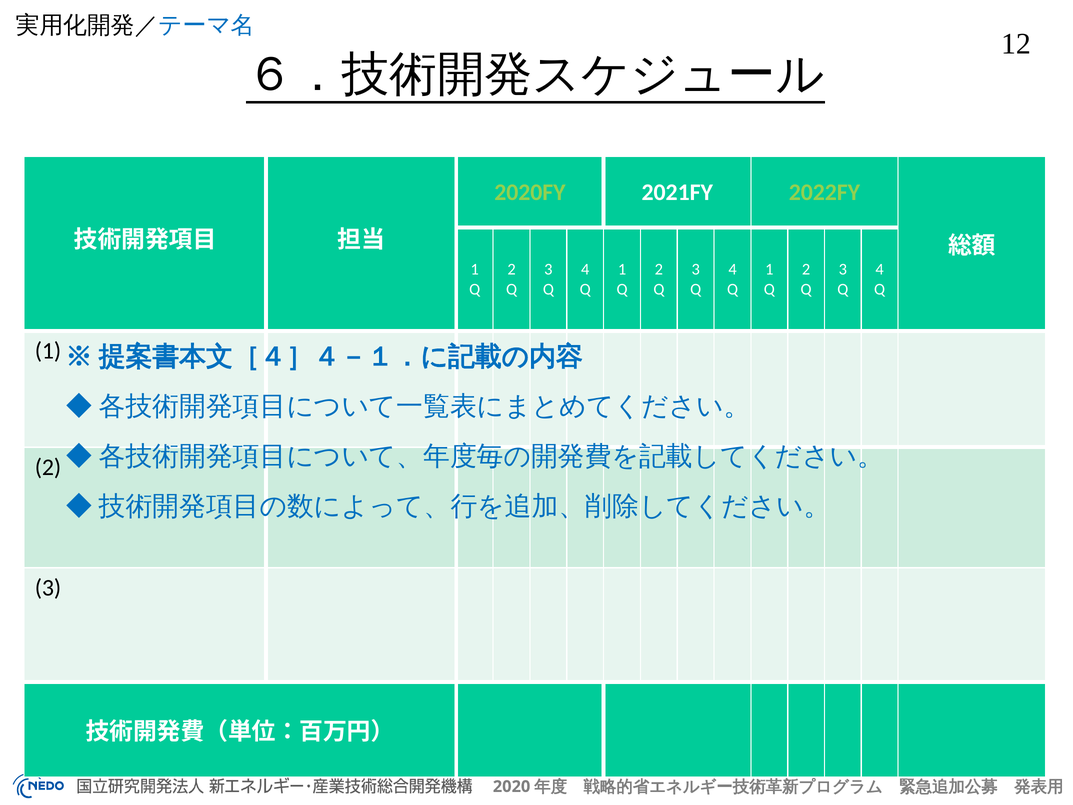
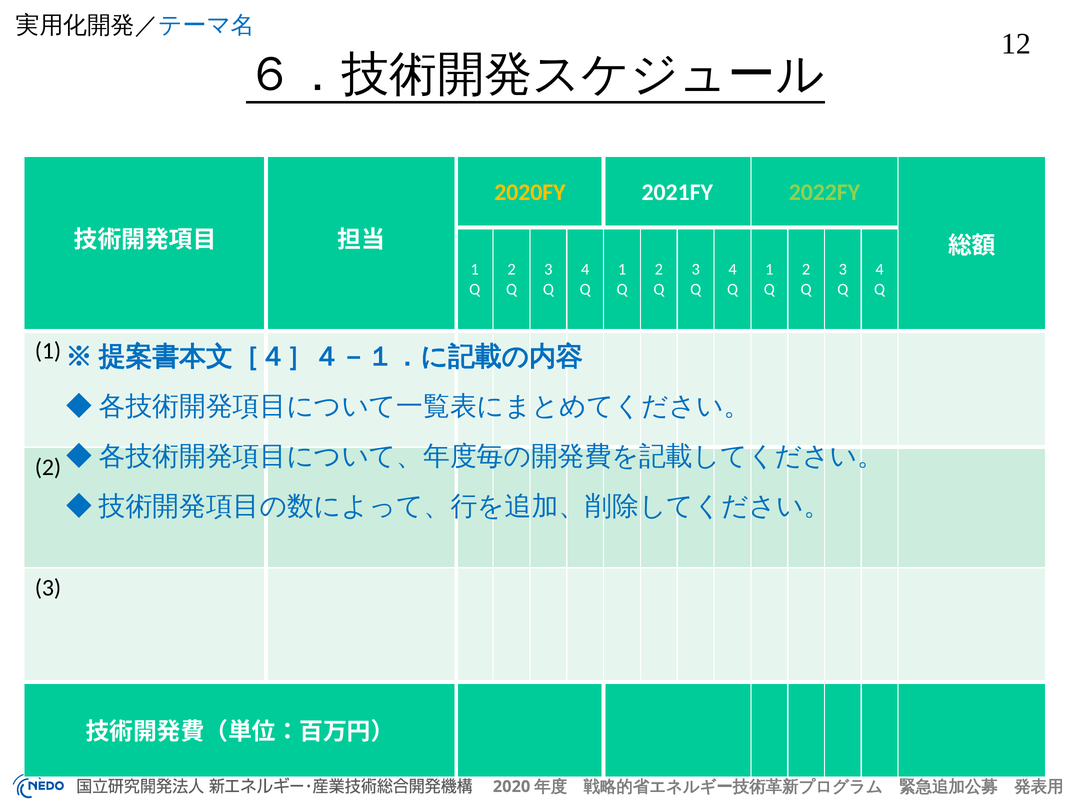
2020FY colour: light green -> yellow
